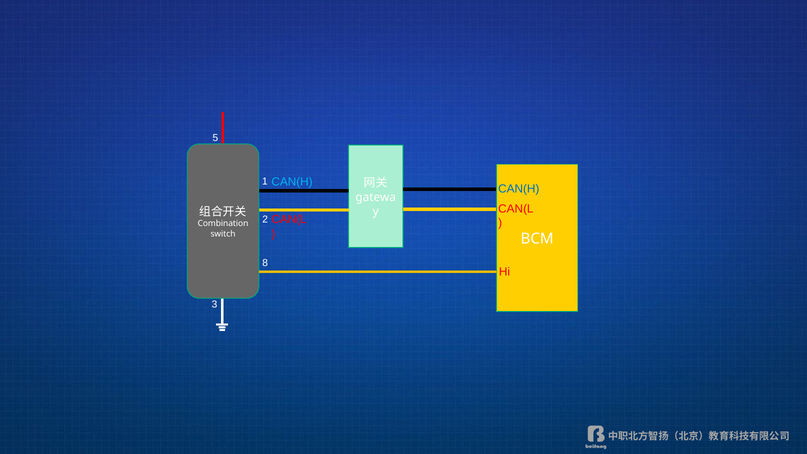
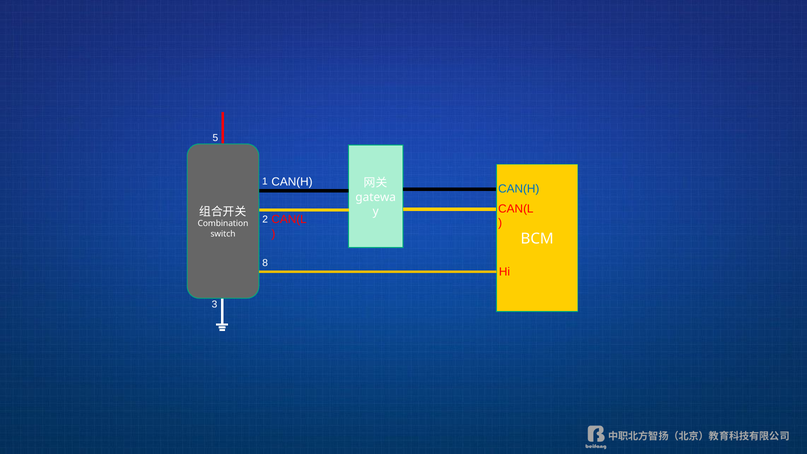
CAN(H at (292, 182) colour: light blue -> white
